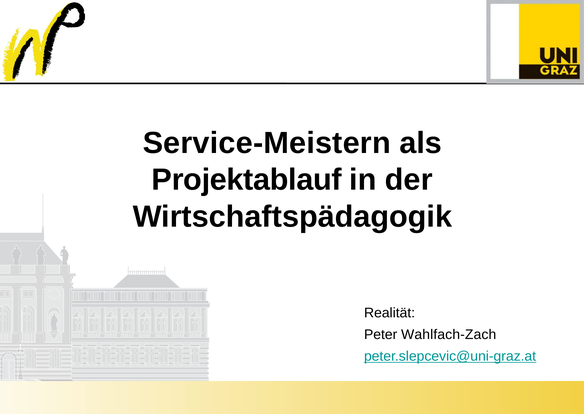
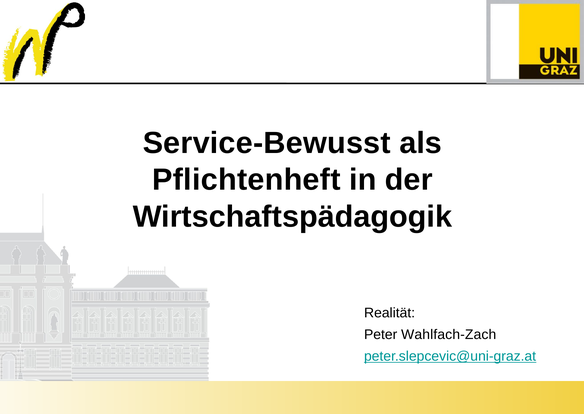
Service-Meistern: Service-Meistern -> Service-Bewusst
Projektablauf: Projektablauf -> Pflichtenheft
